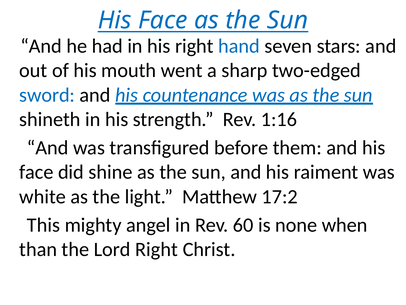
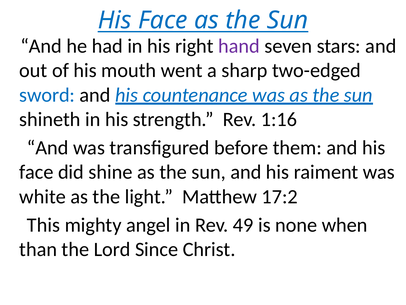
hand colour: blue -> purple
60: 60 -> 49
Lord Right: Right -> Since
